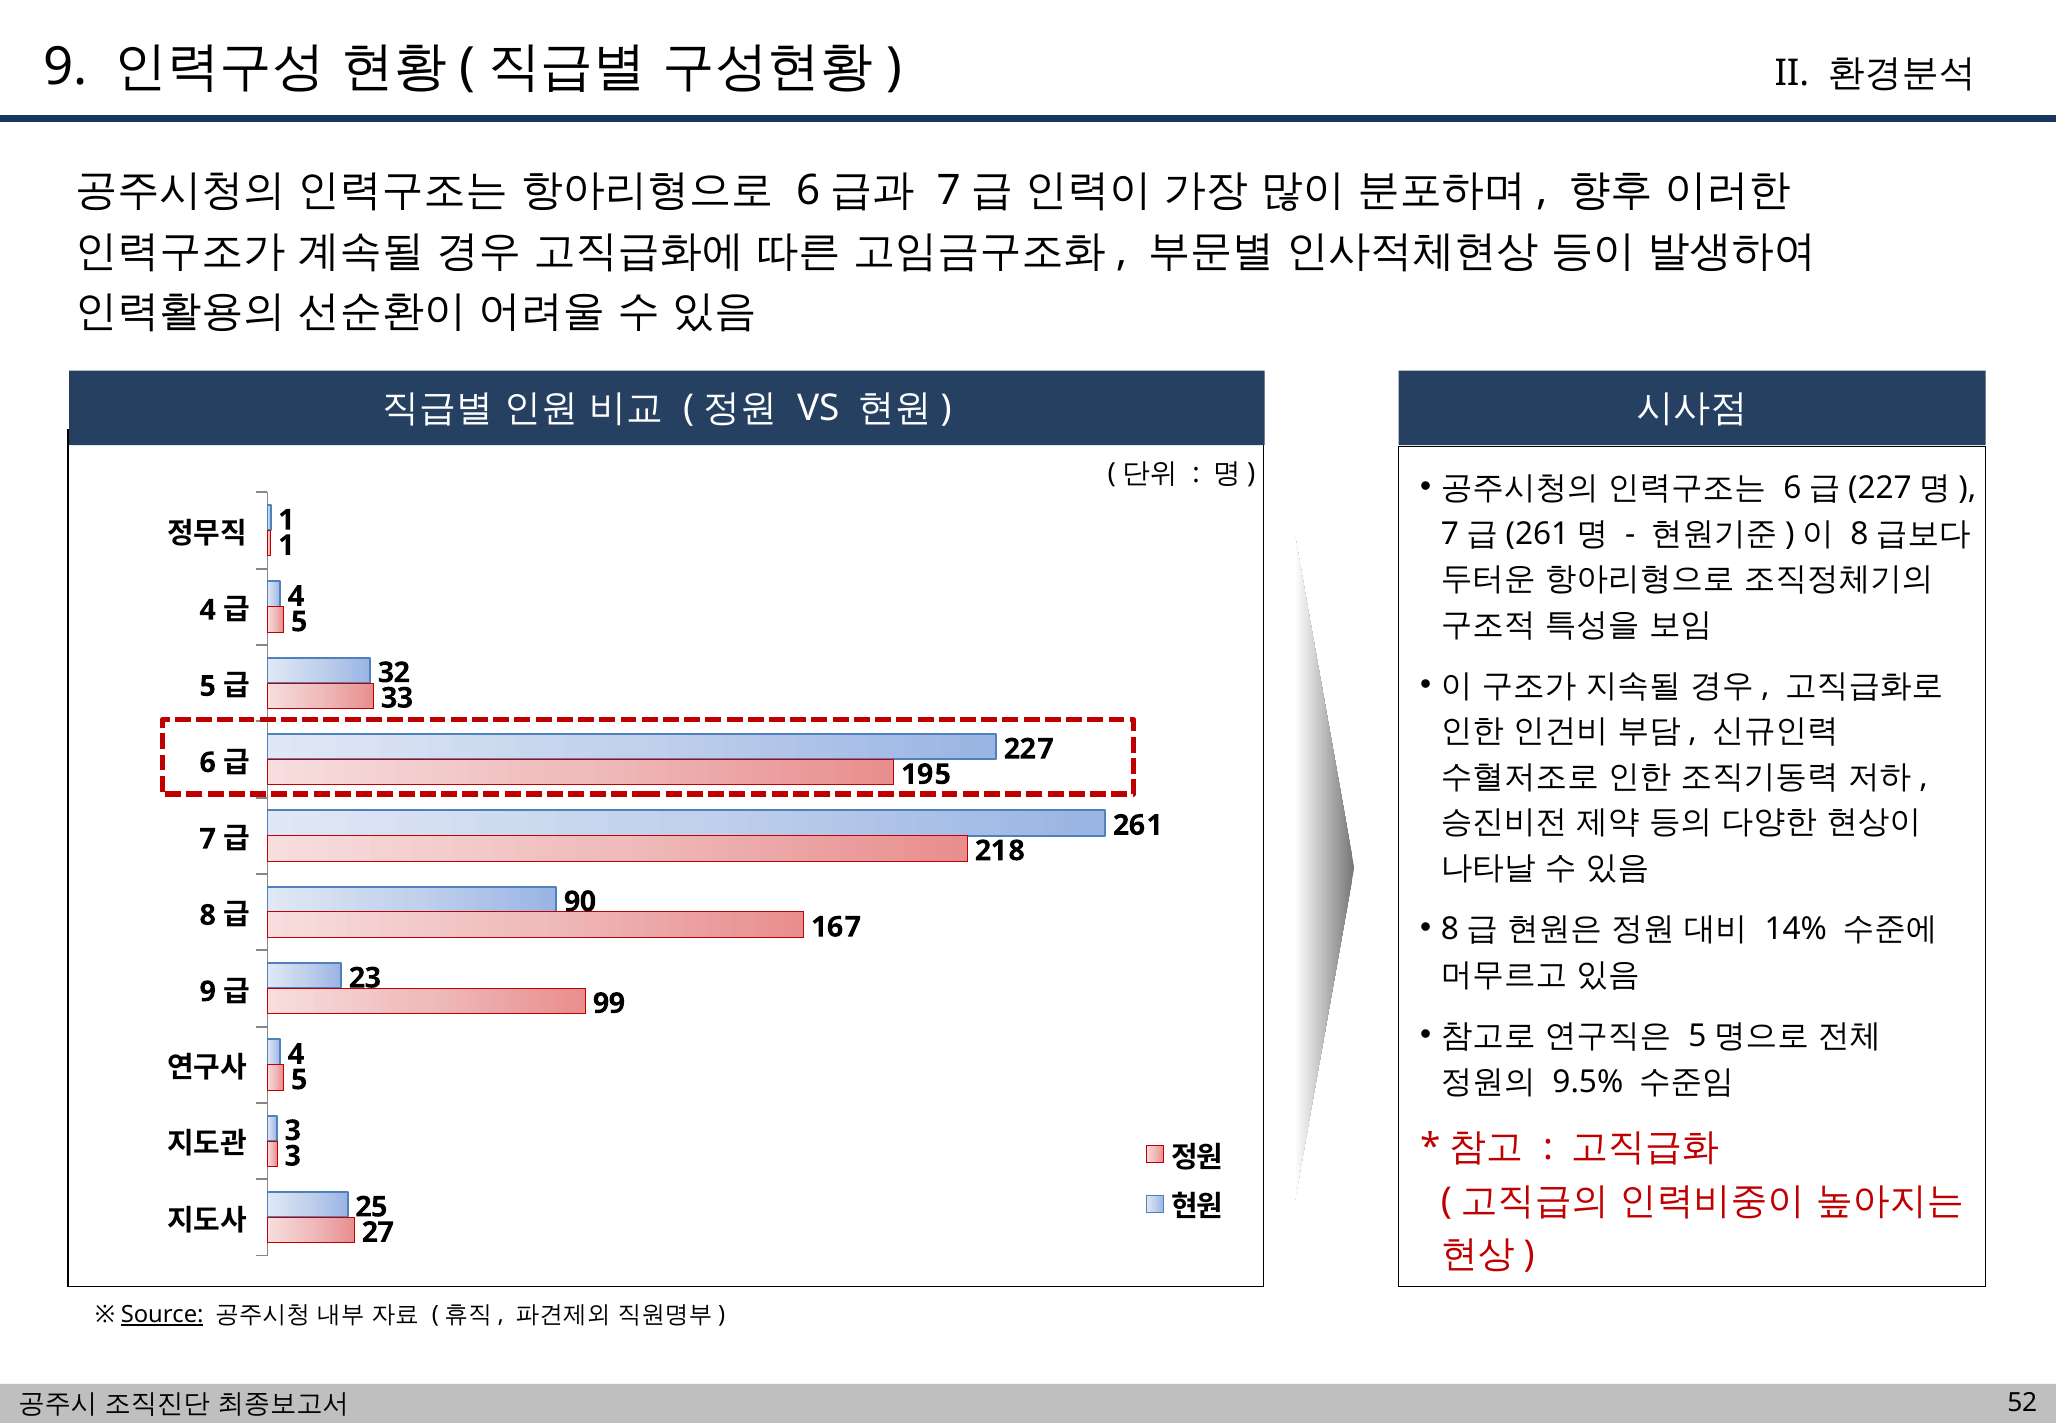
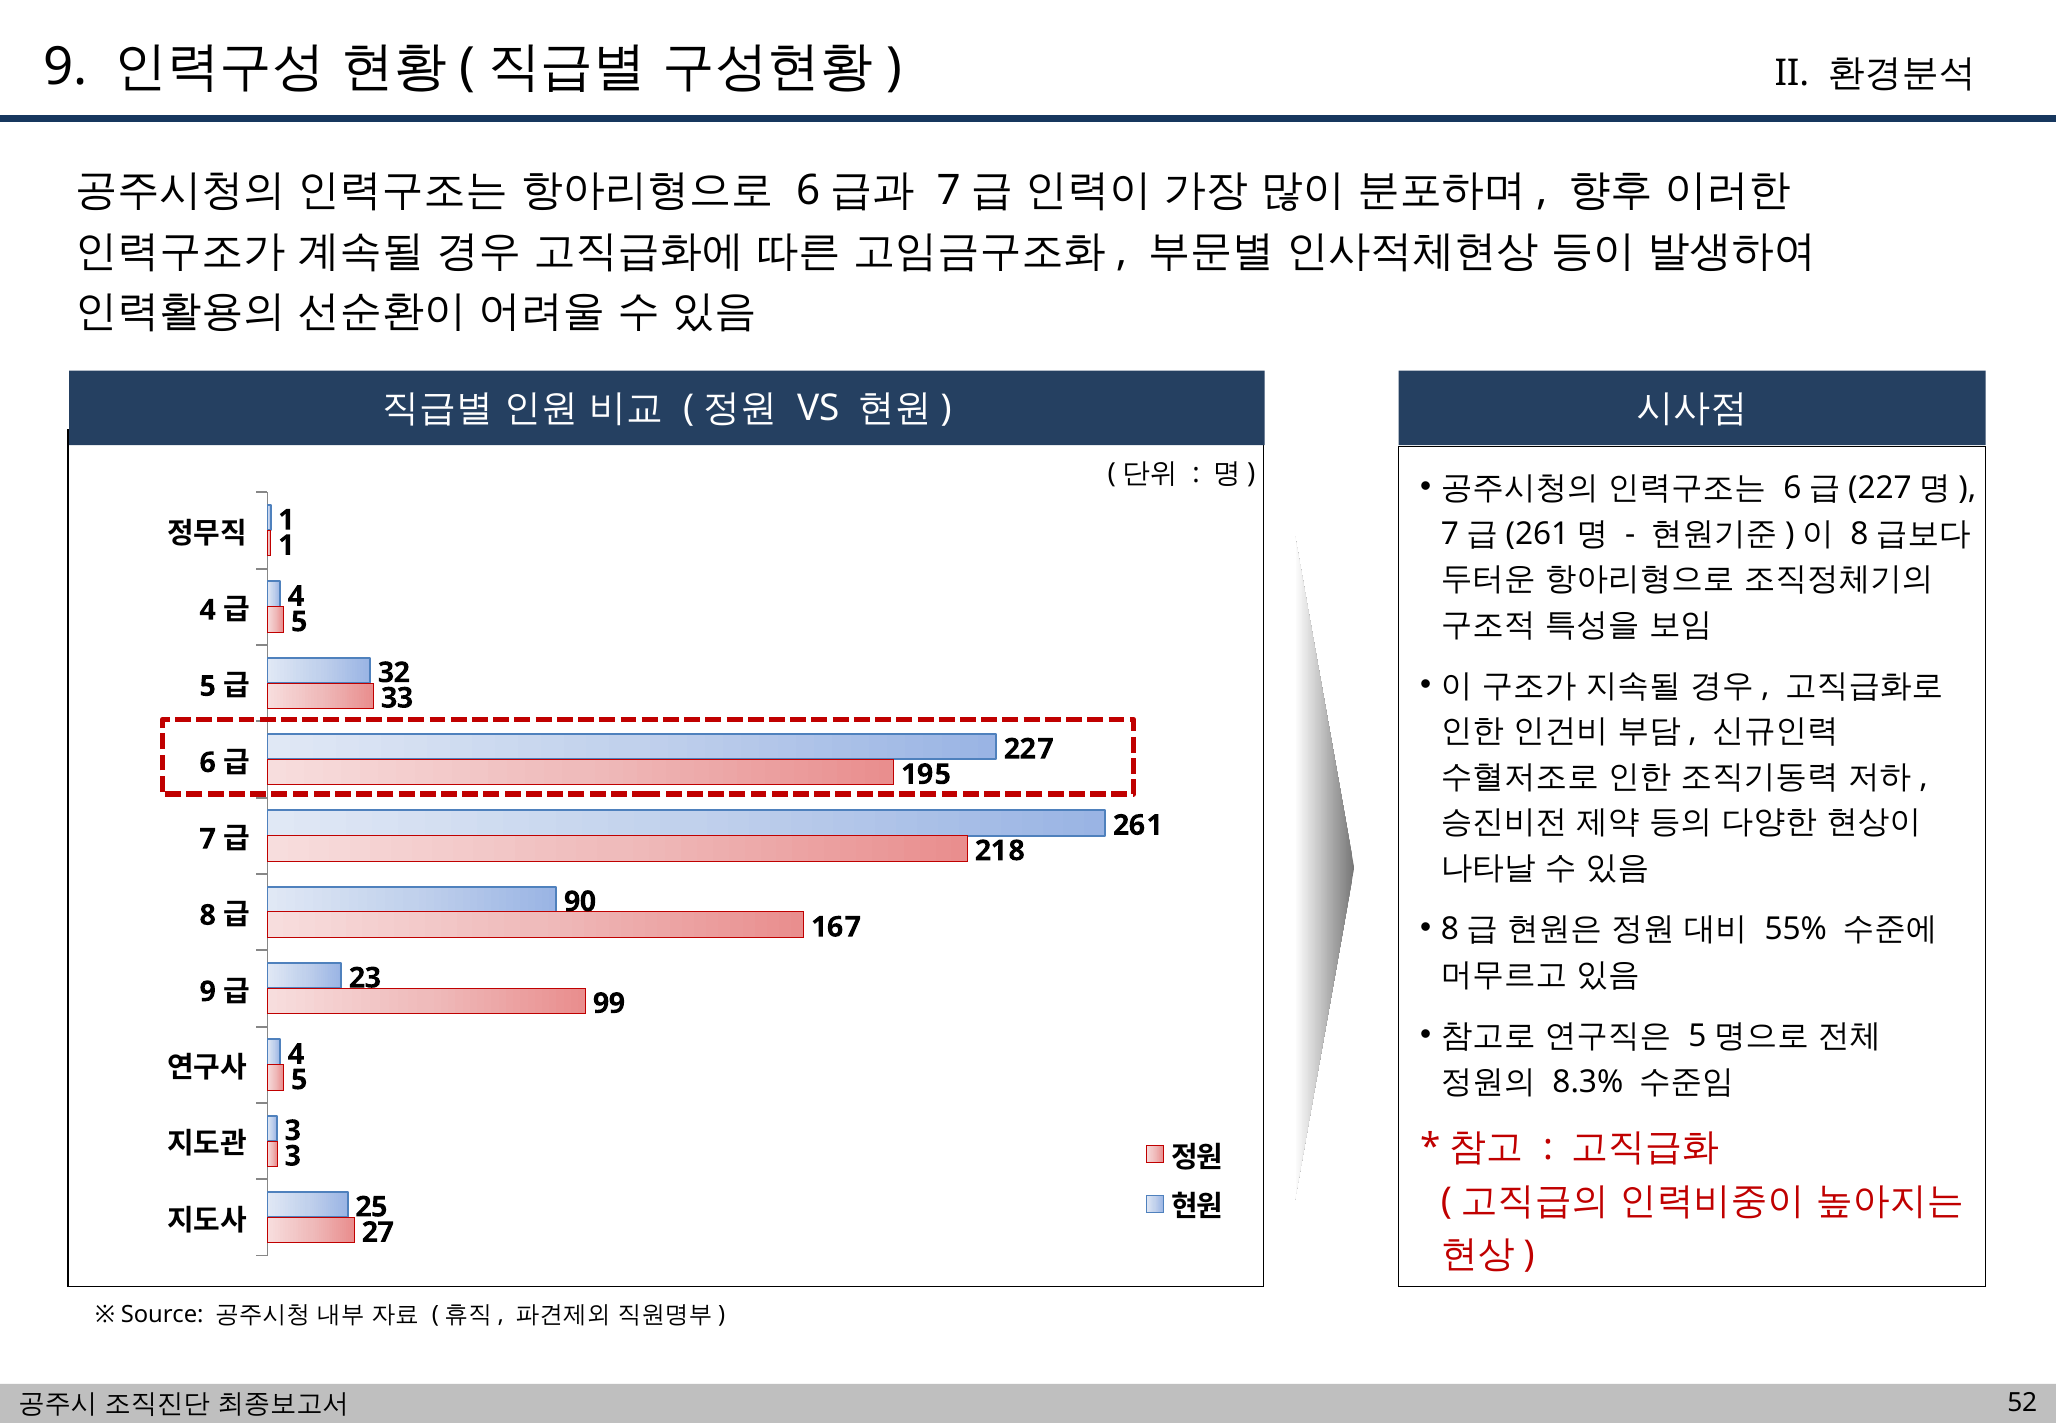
14%: 14% -> 55%
9.5%: 9.5% -> 8.3%
Source underline: present -> none
